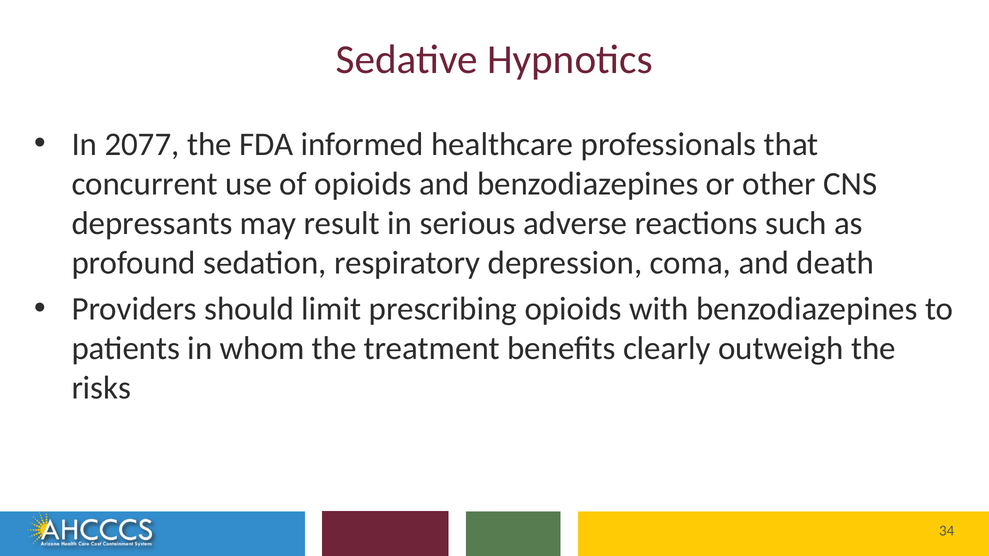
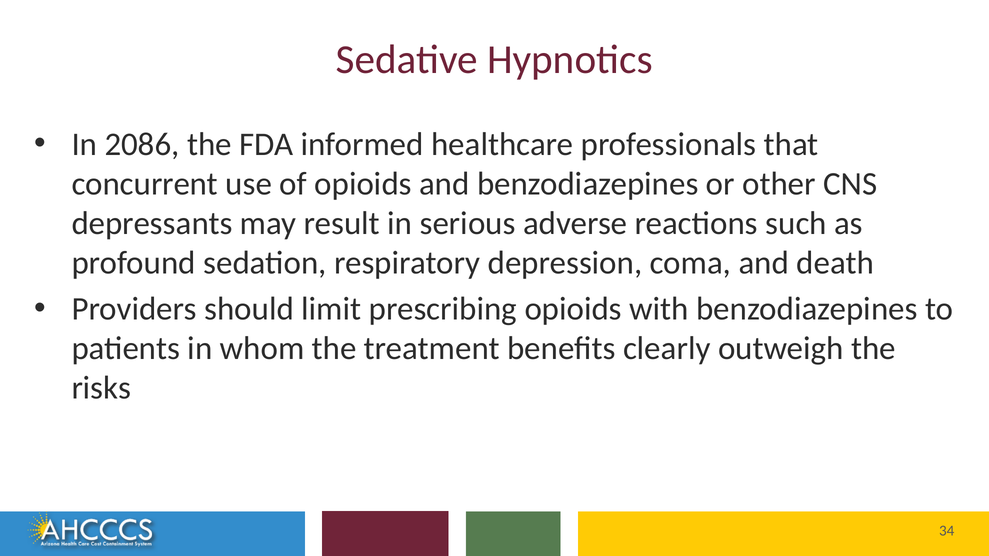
2077: 2077 -> 2086
